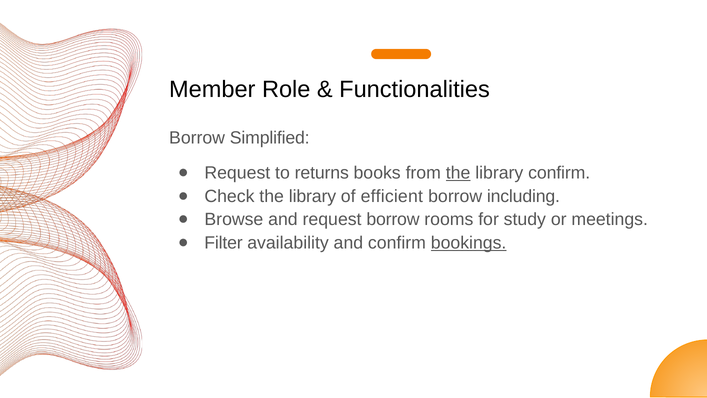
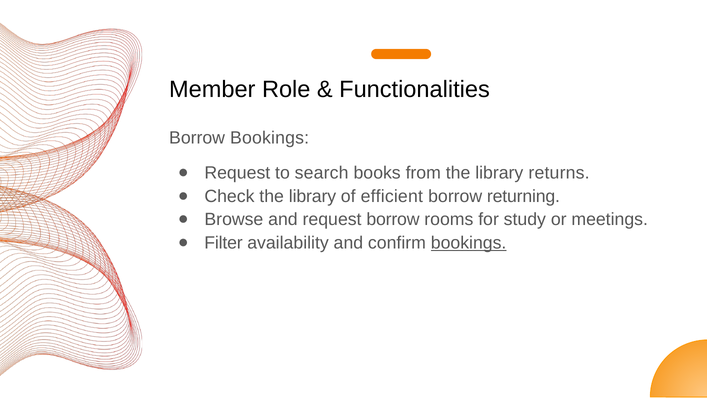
Borrow Simplified: Simplified -> Bookings
returns: returns -> search
the at (458, 173) underline: present -> none
library confirm: confirm -> returns
including: including -> returning
